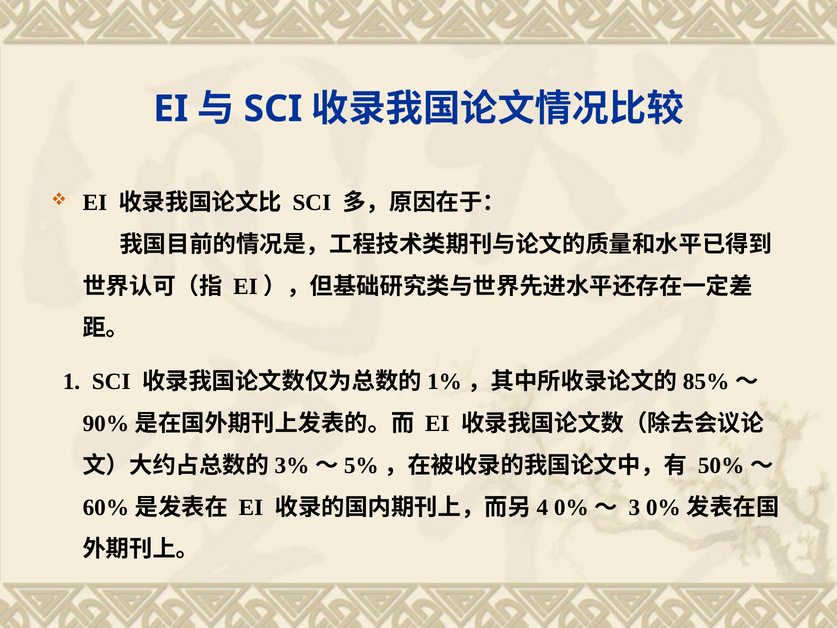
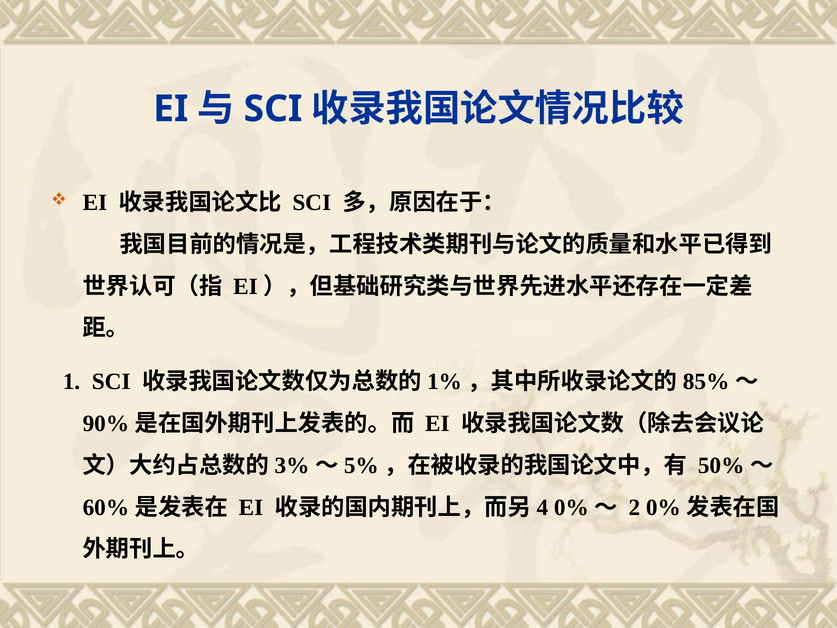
3: 3 -> 2
